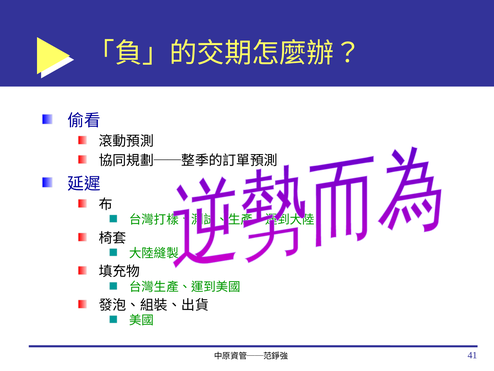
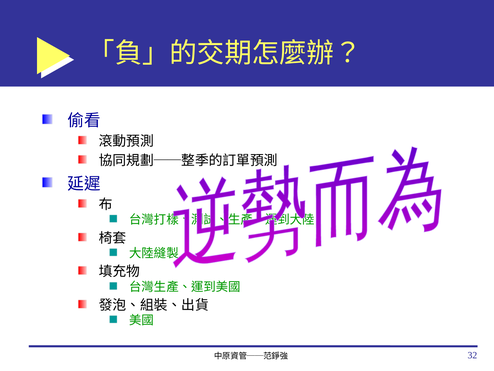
41: 41 -> 32
